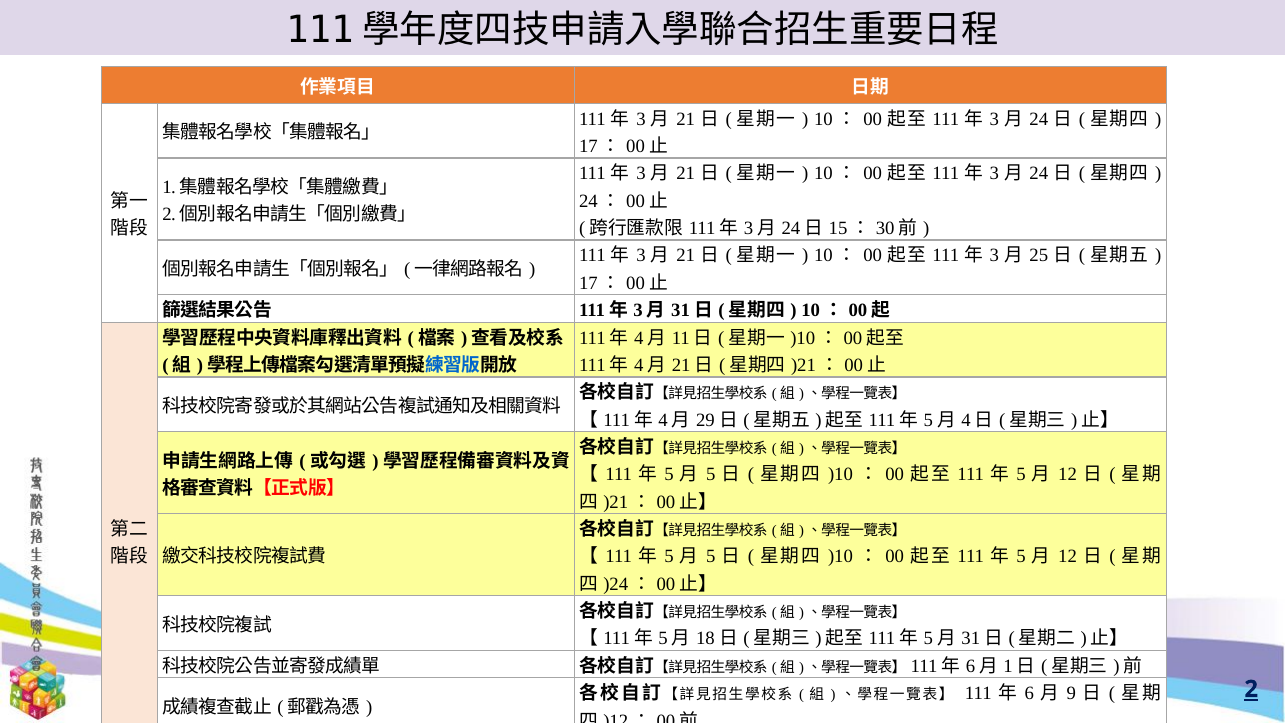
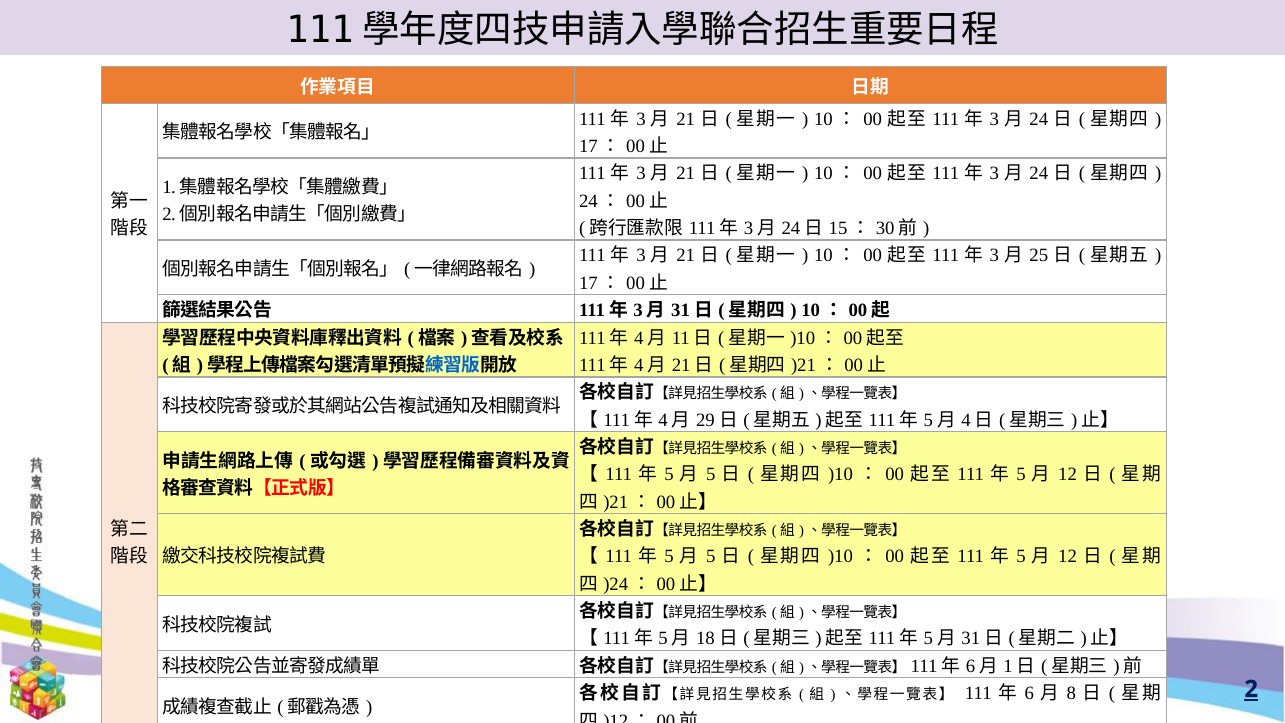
9: 9 -> 8
